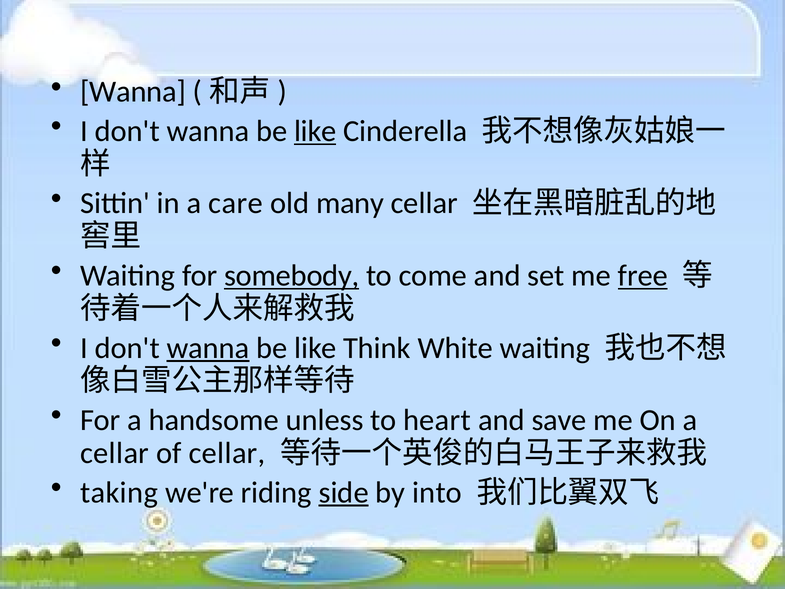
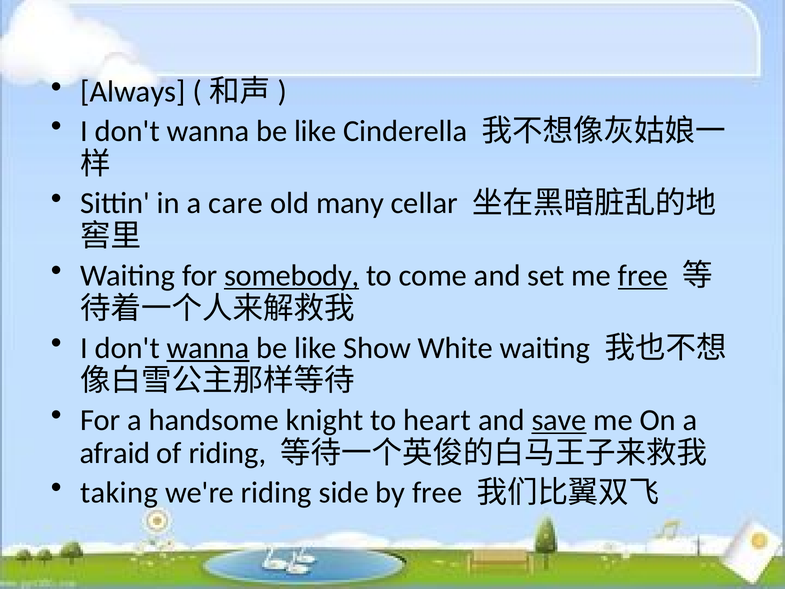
Wanna at (133, 92): Wanna -> Always
like at (315, 131) underline: present -> none
Think: Think -> Show
unless: unless -> knight
save underline: none -> present
cellar at (115, 453): cellar -> afraid
of cellar: cellar -> riding
side underline: present -> none
by into: into -> free
